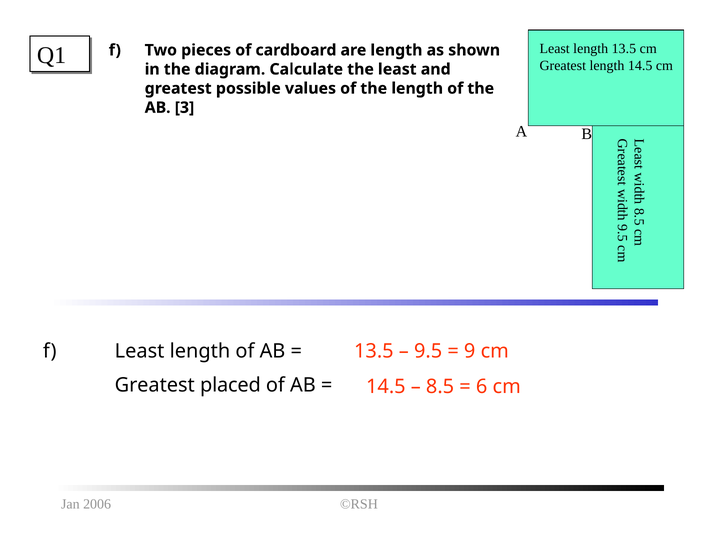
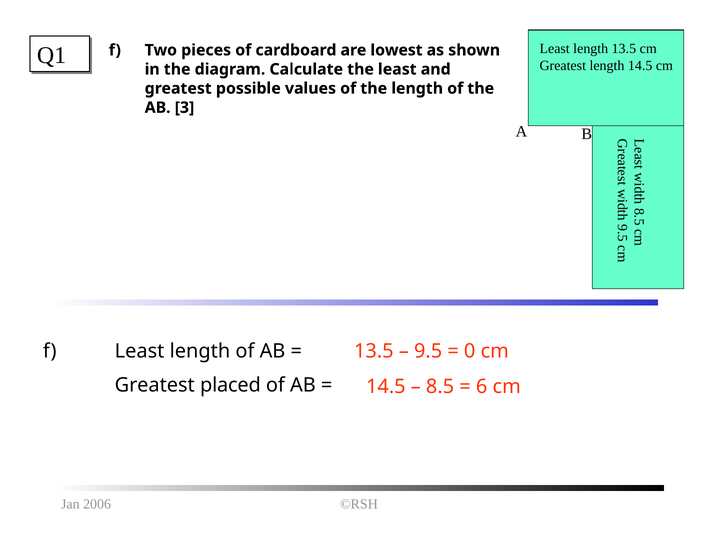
are length: length -> lowest
9 at (470, 351): 9 -> 0
